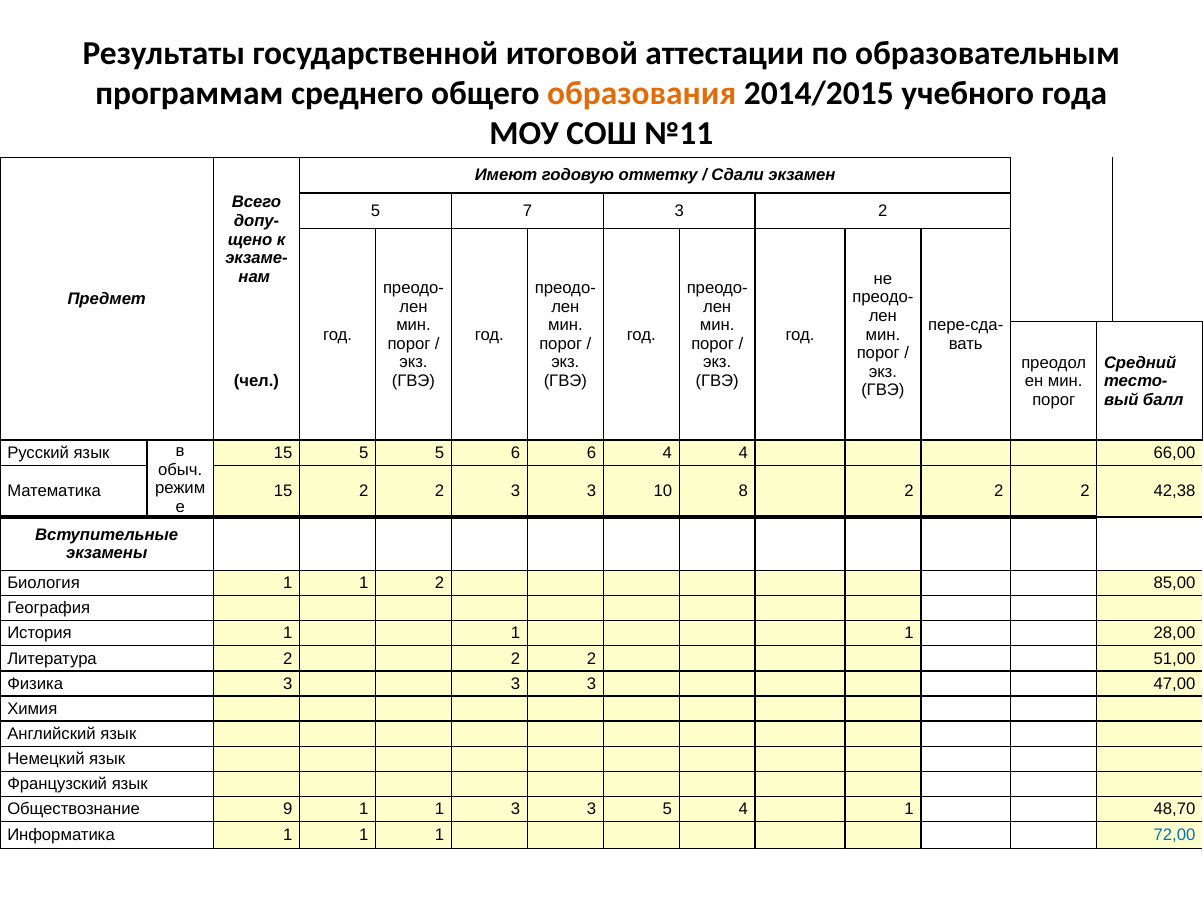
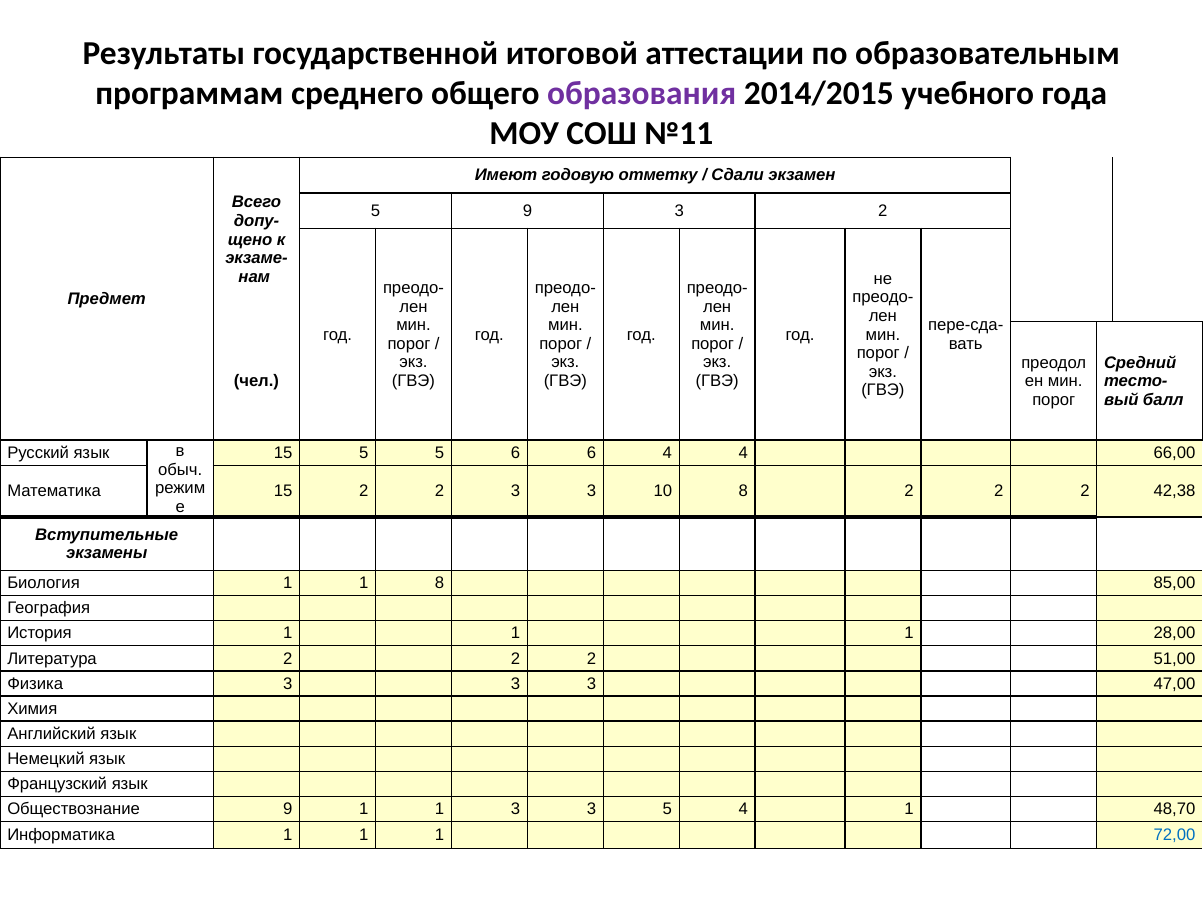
образования colour: orange -> purple
5 7: 7 -> 9
1 2: 2 -> 8
